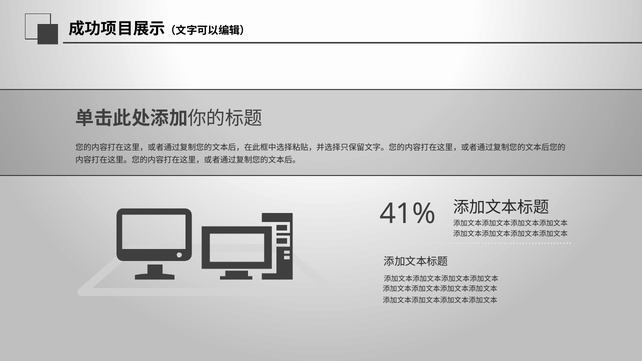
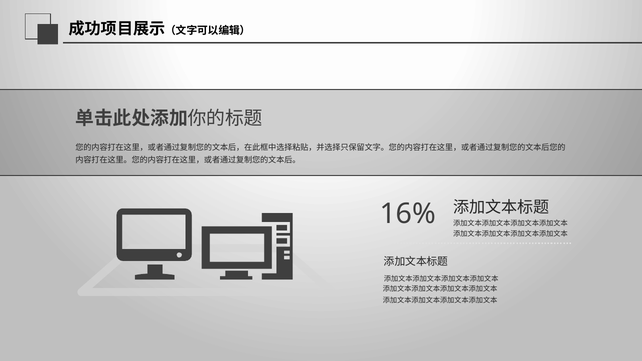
41%: 41% -> 16%
